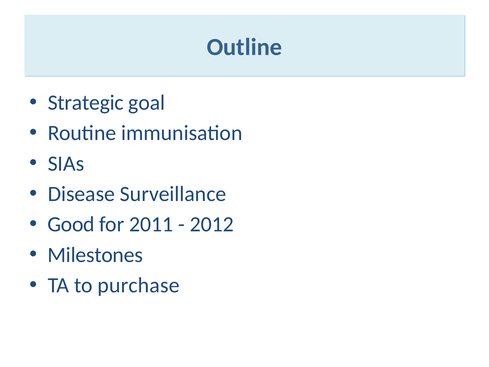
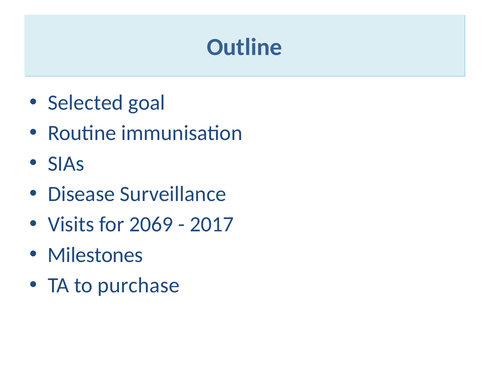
Strategic: Strategic -> Selected
Good: Good -> Visits
2011: 2011 -> 2069
2012: 2012 -> 2017
